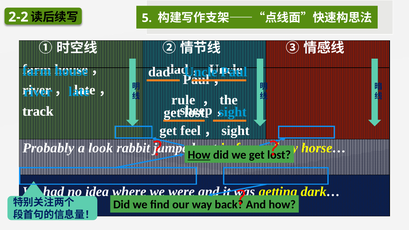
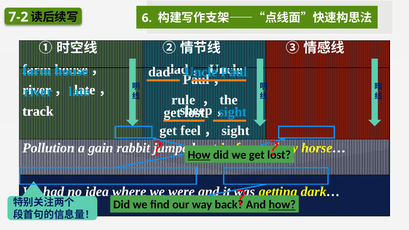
2-2: 2-2 -> 7-2
5: 5 -> 6
Probably: Probably -> Pollution
look: look -> gain
how at (282, 205) underline: none -> present
